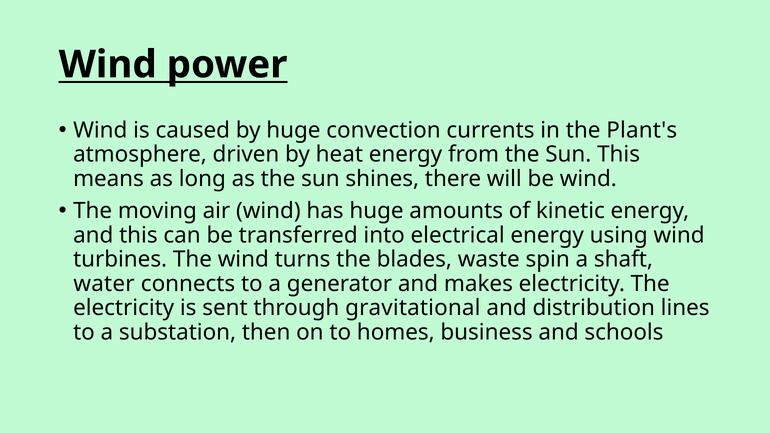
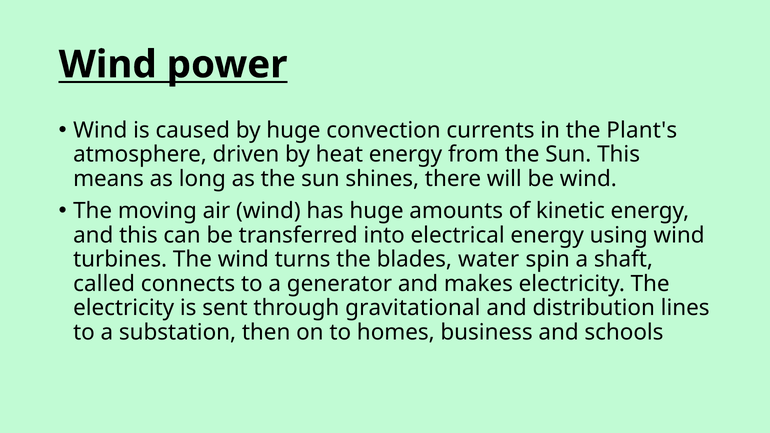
waste: waste -> water
water: water -> called
